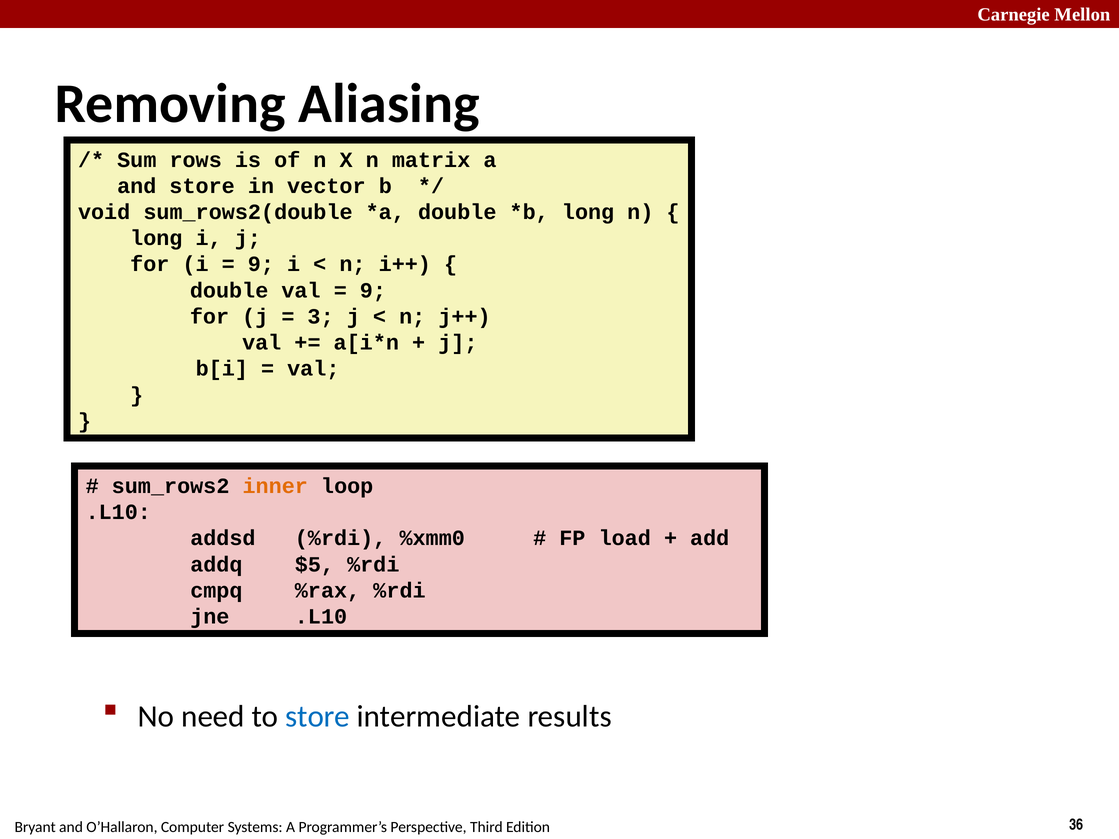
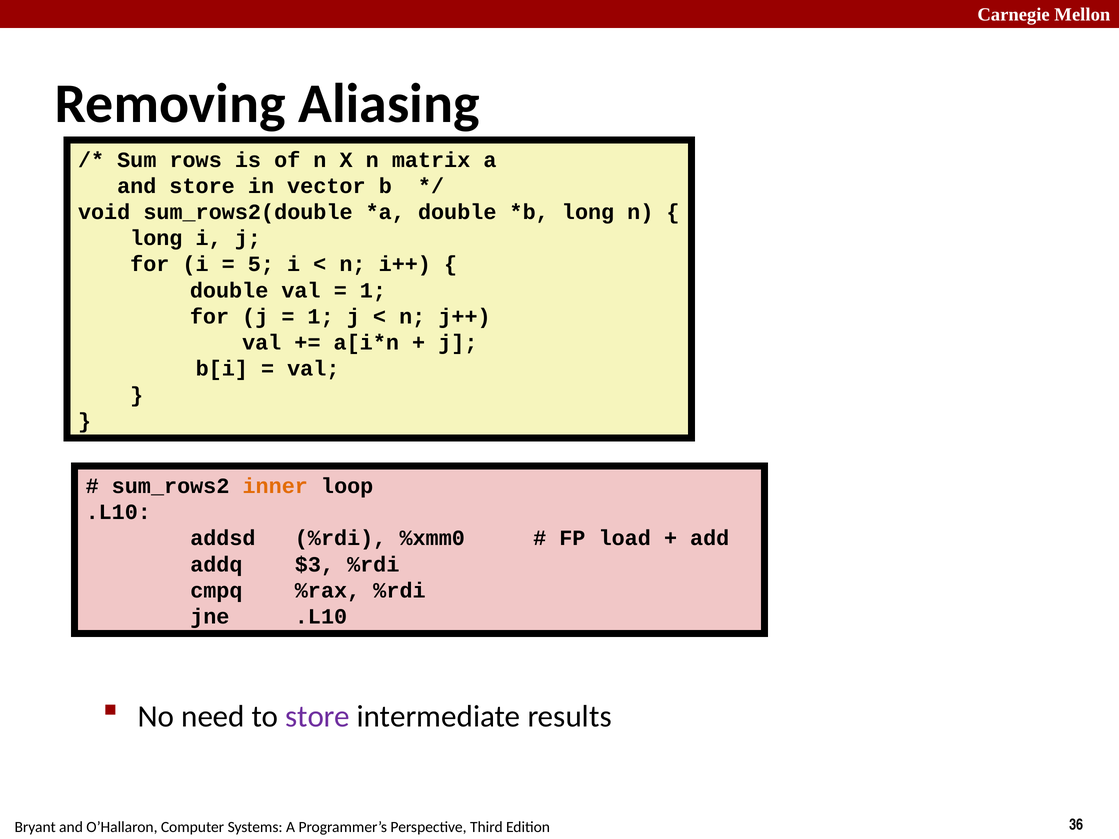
9 at (261, 264): 9 -> 5
9 at (373, 290): 9 -> 1
3 at (321, 317): 3 -> 1
$5: $5 -> $3
store at (318, 716) colour: blue -> purple
